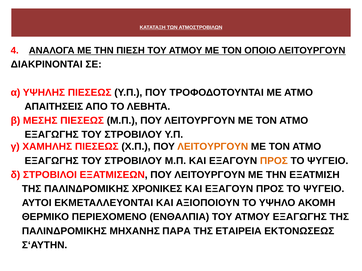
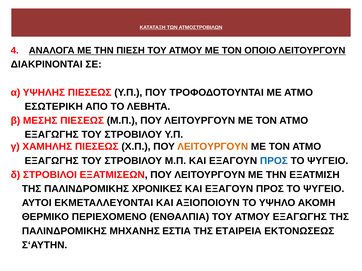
ΑΠΑΙΤΗΣΕΙΣ: ΑΠΑΙΤΗΣΕΙΣ -> ΕΣΩΤΕΡΙΚΗ
ΠΡΟΣ at (274, 161) colour: orange -> blue
ΠΑΡΑ: ΠΑΡΑ -> ΕΣΤΙΑ
